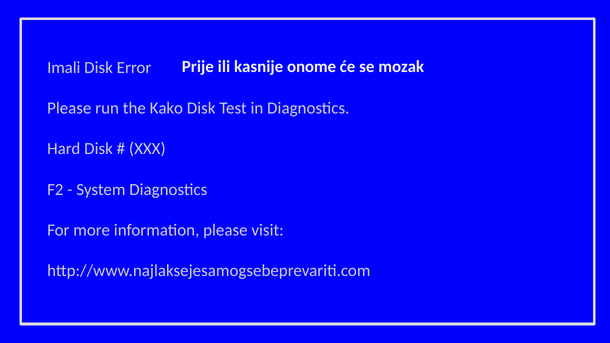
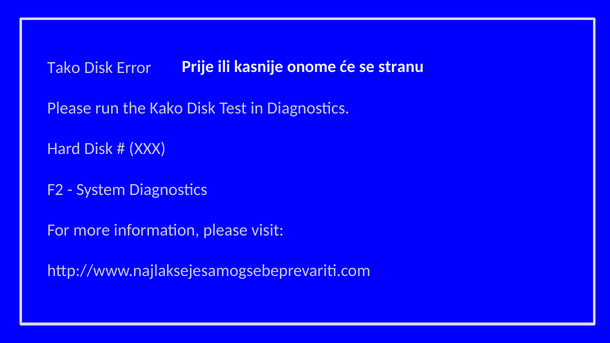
mozak: mozak -> stranu
Imali: Imali -> Tako
